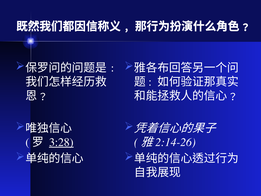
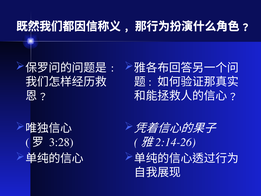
3:28 underline: present -> none
